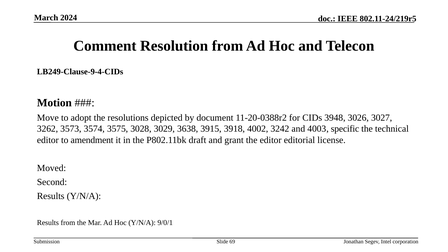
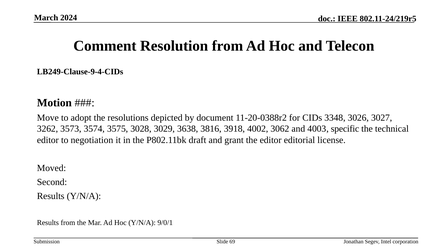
3948: 3948 -> 3348
3915: 3915 -> 3816
3242: 3242 -> 3062
amendment: amendment -> negotiation
